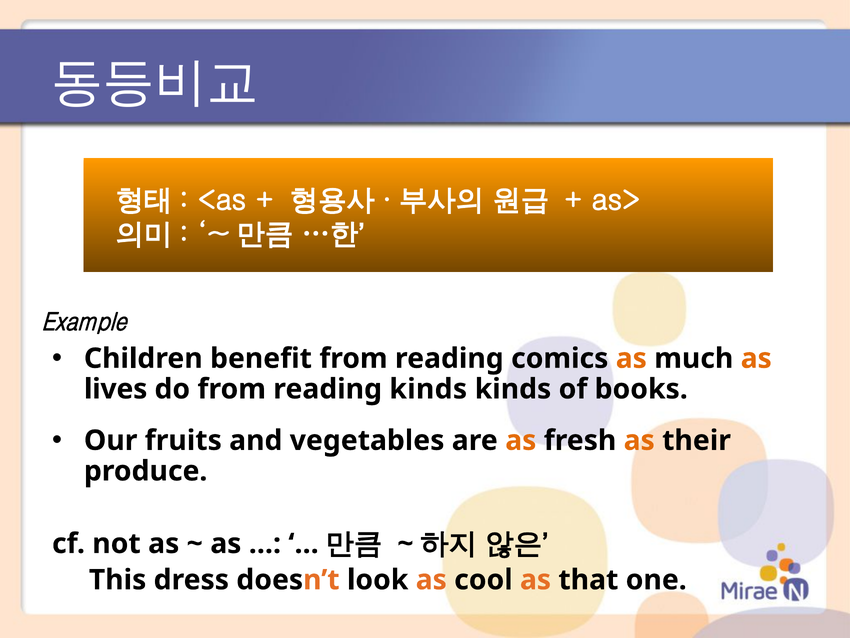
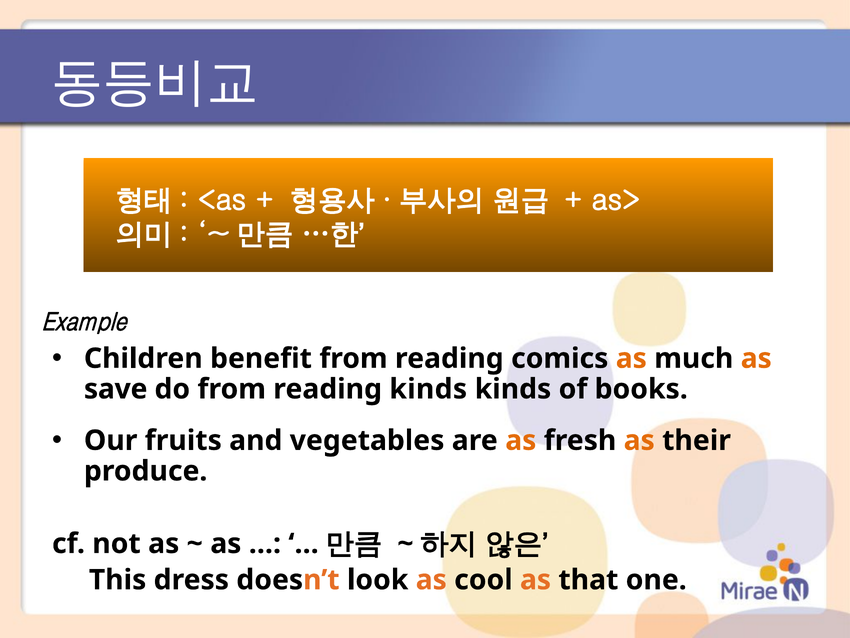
lives: lives -> save
